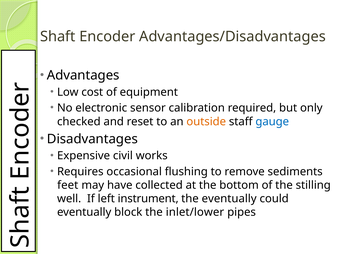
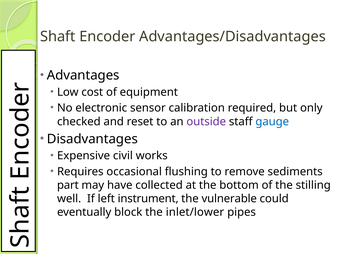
outside colour: orange -> purple
feet: feet -> part
the eventually: eventually -> vulnerable
